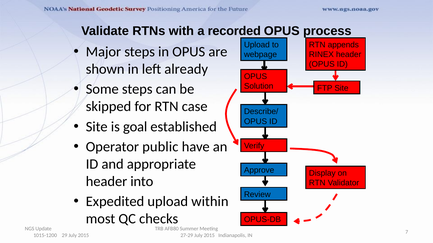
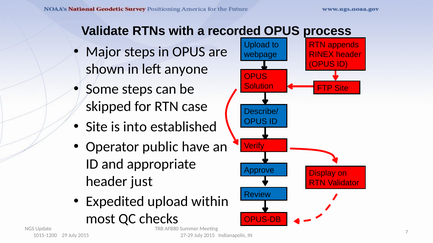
already: already -> anyone
goal: goal -> into
into: into -> just
